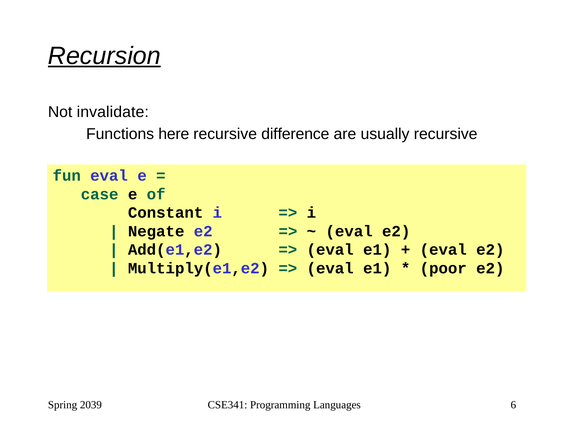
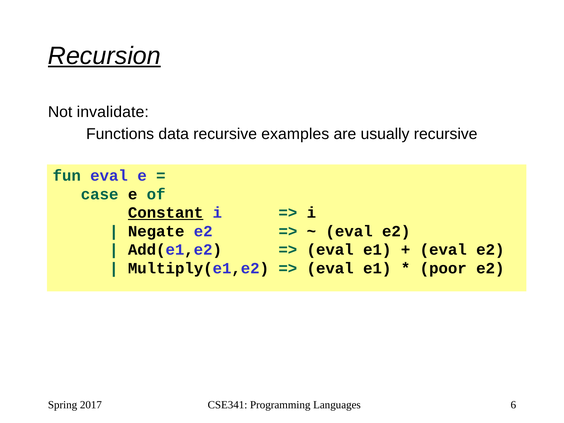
here: here -> data
difference: difference -> examples
Constant underline: none -> present
2039: 2039 -> 2017
